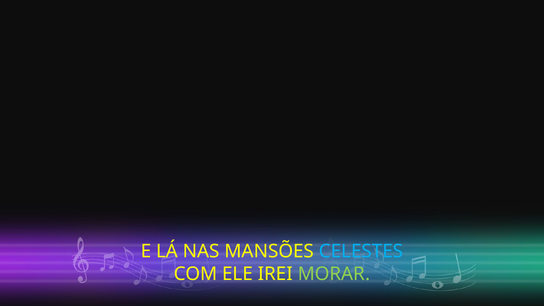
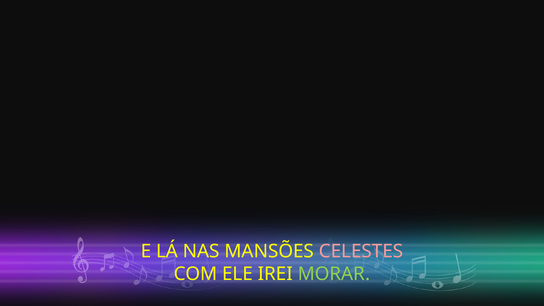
CELESTES colour: light blue -> pink
